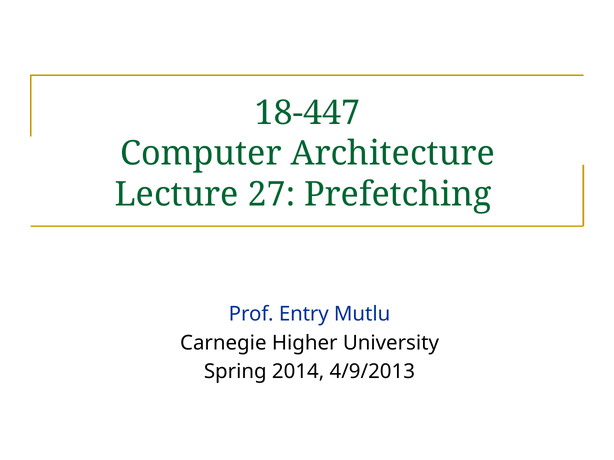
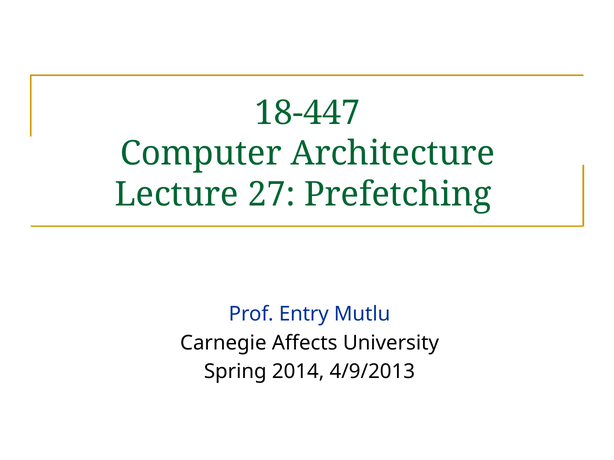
Higher: Higher -> Affects
